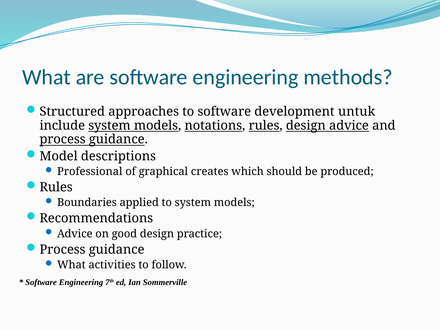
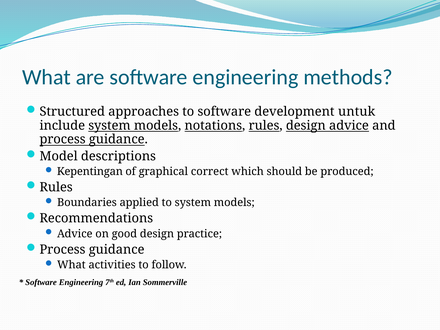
Professional: Professional -> Kepentingan
creates: creates -> correct
